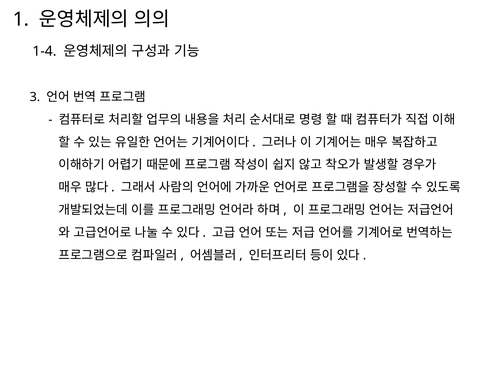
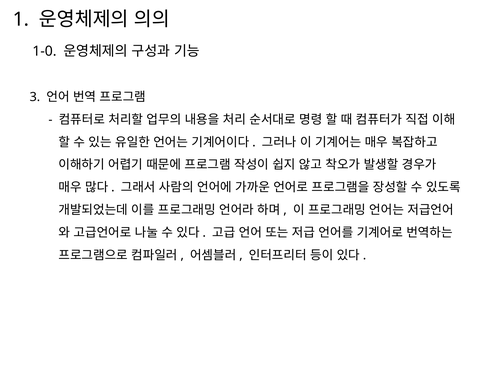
1-4: 1-4 -> 1-0
